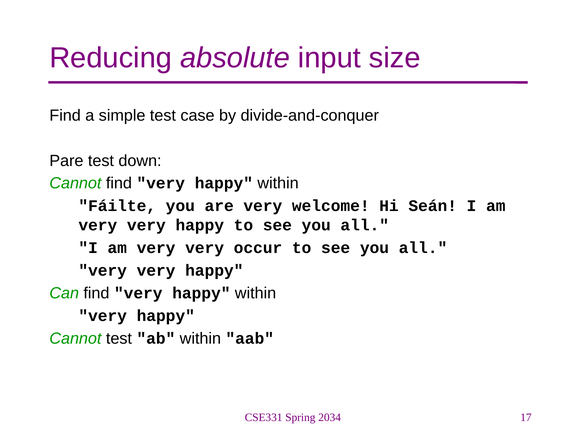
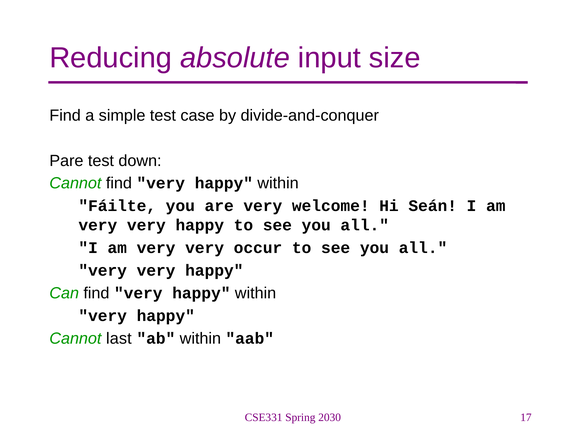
Cannot test: test -> last
2034: 2034 -> 2030
